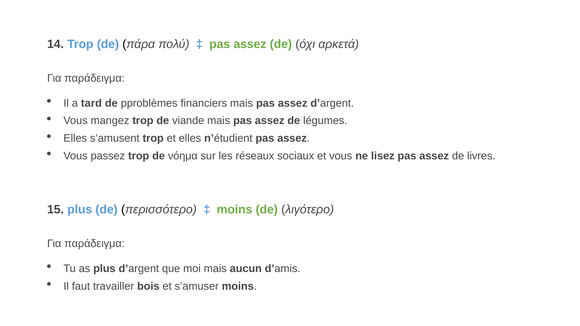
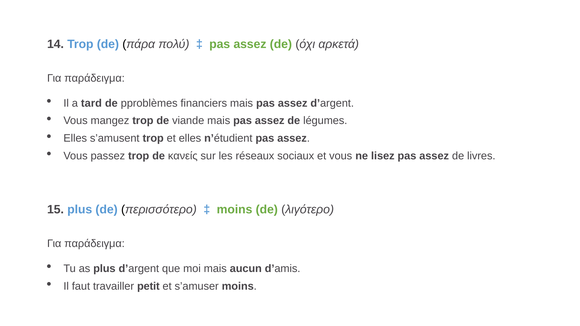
νόημα: νόημα -> κανείς
bois: bois -> petit
